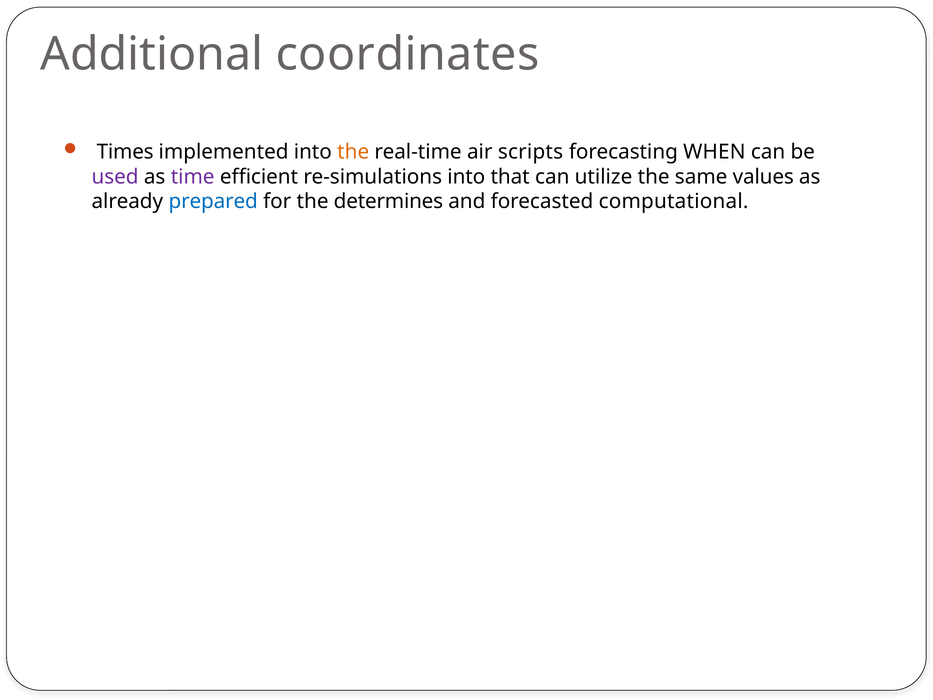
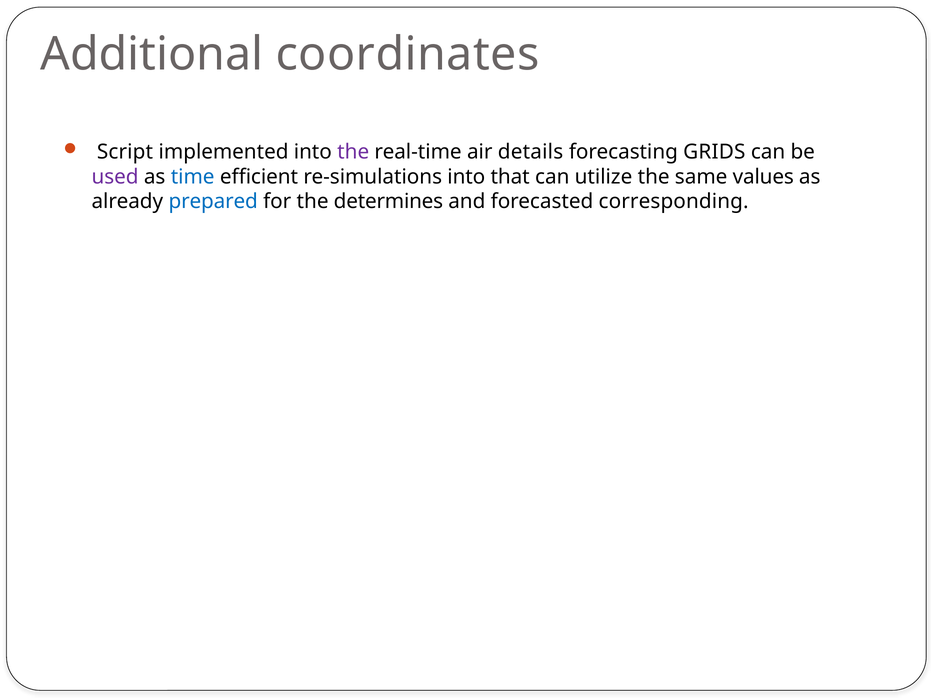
Times: Times -> Script
the at (353, 152) colour: orange -> purple
scripts: scripts -> details
WHEN: WHEN -> GRIDS
time colour: purple -> blue
computational: computational -> corresponding
